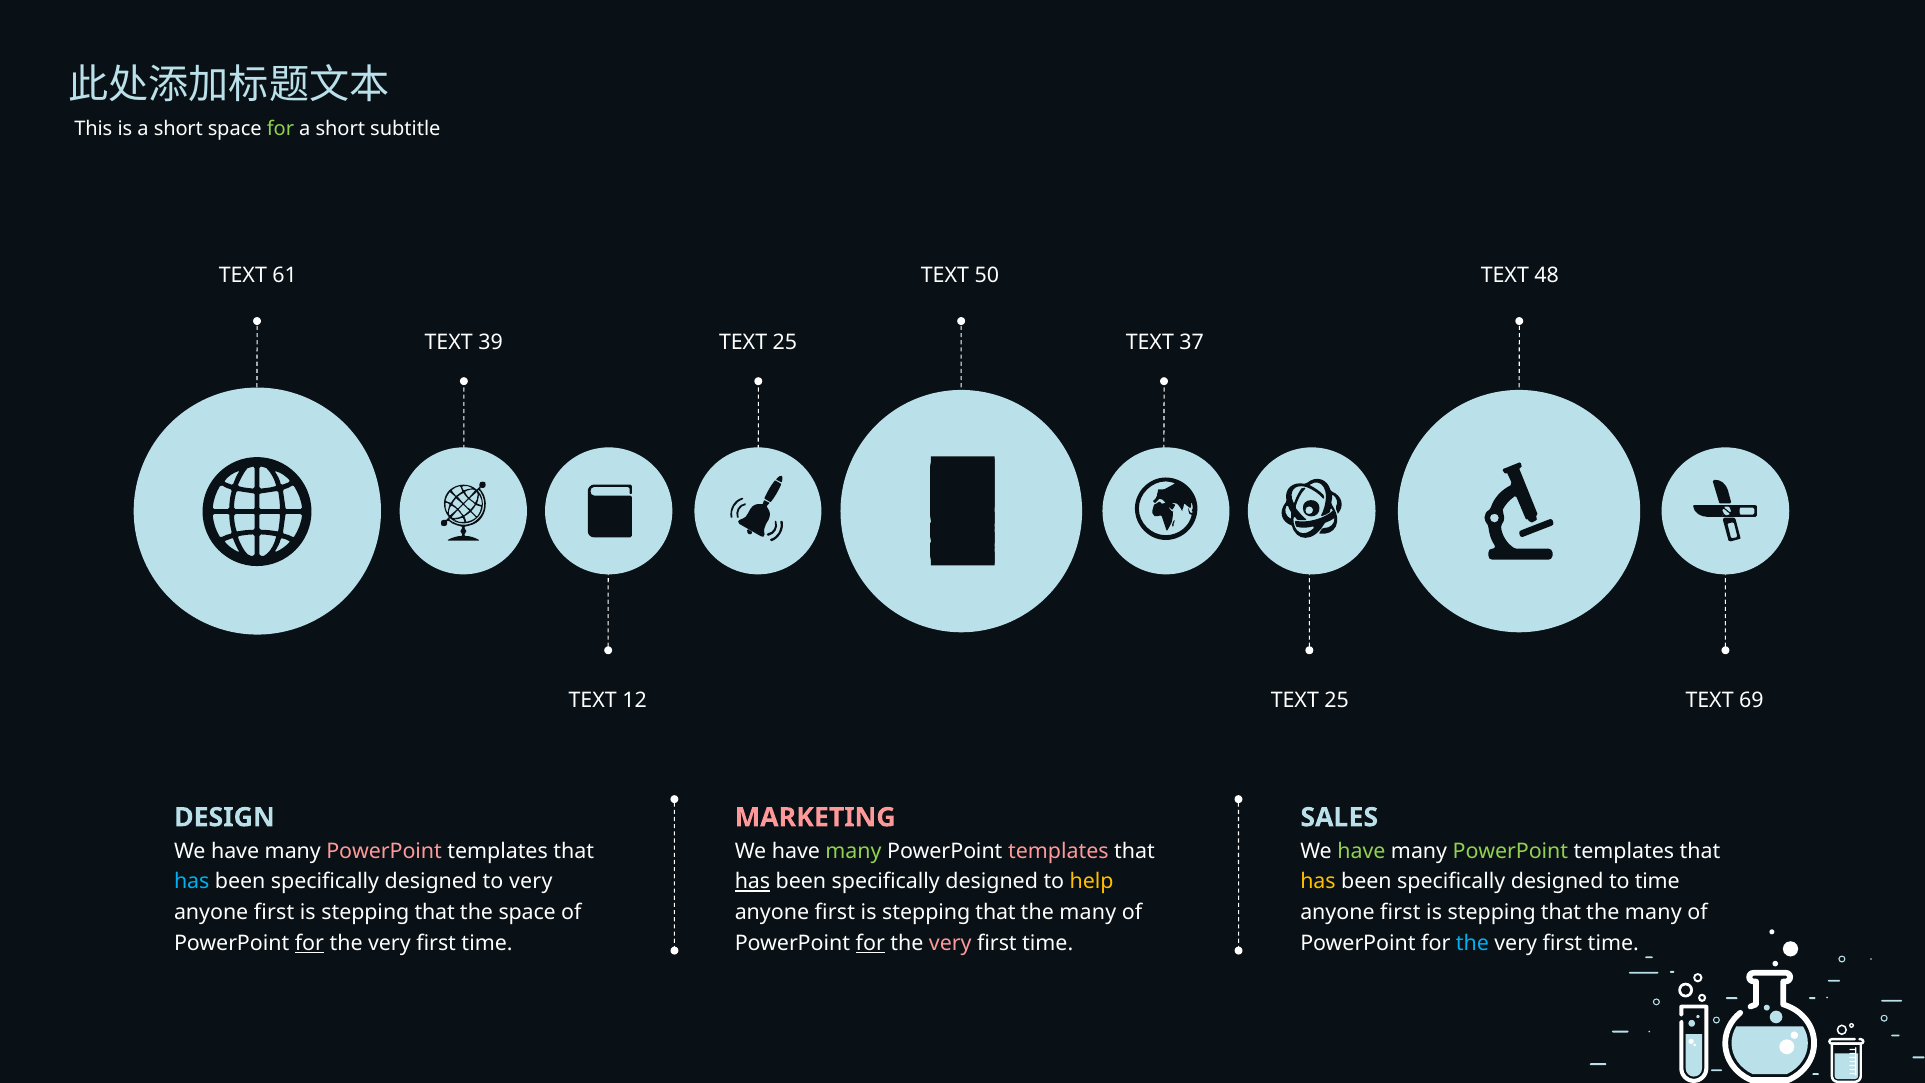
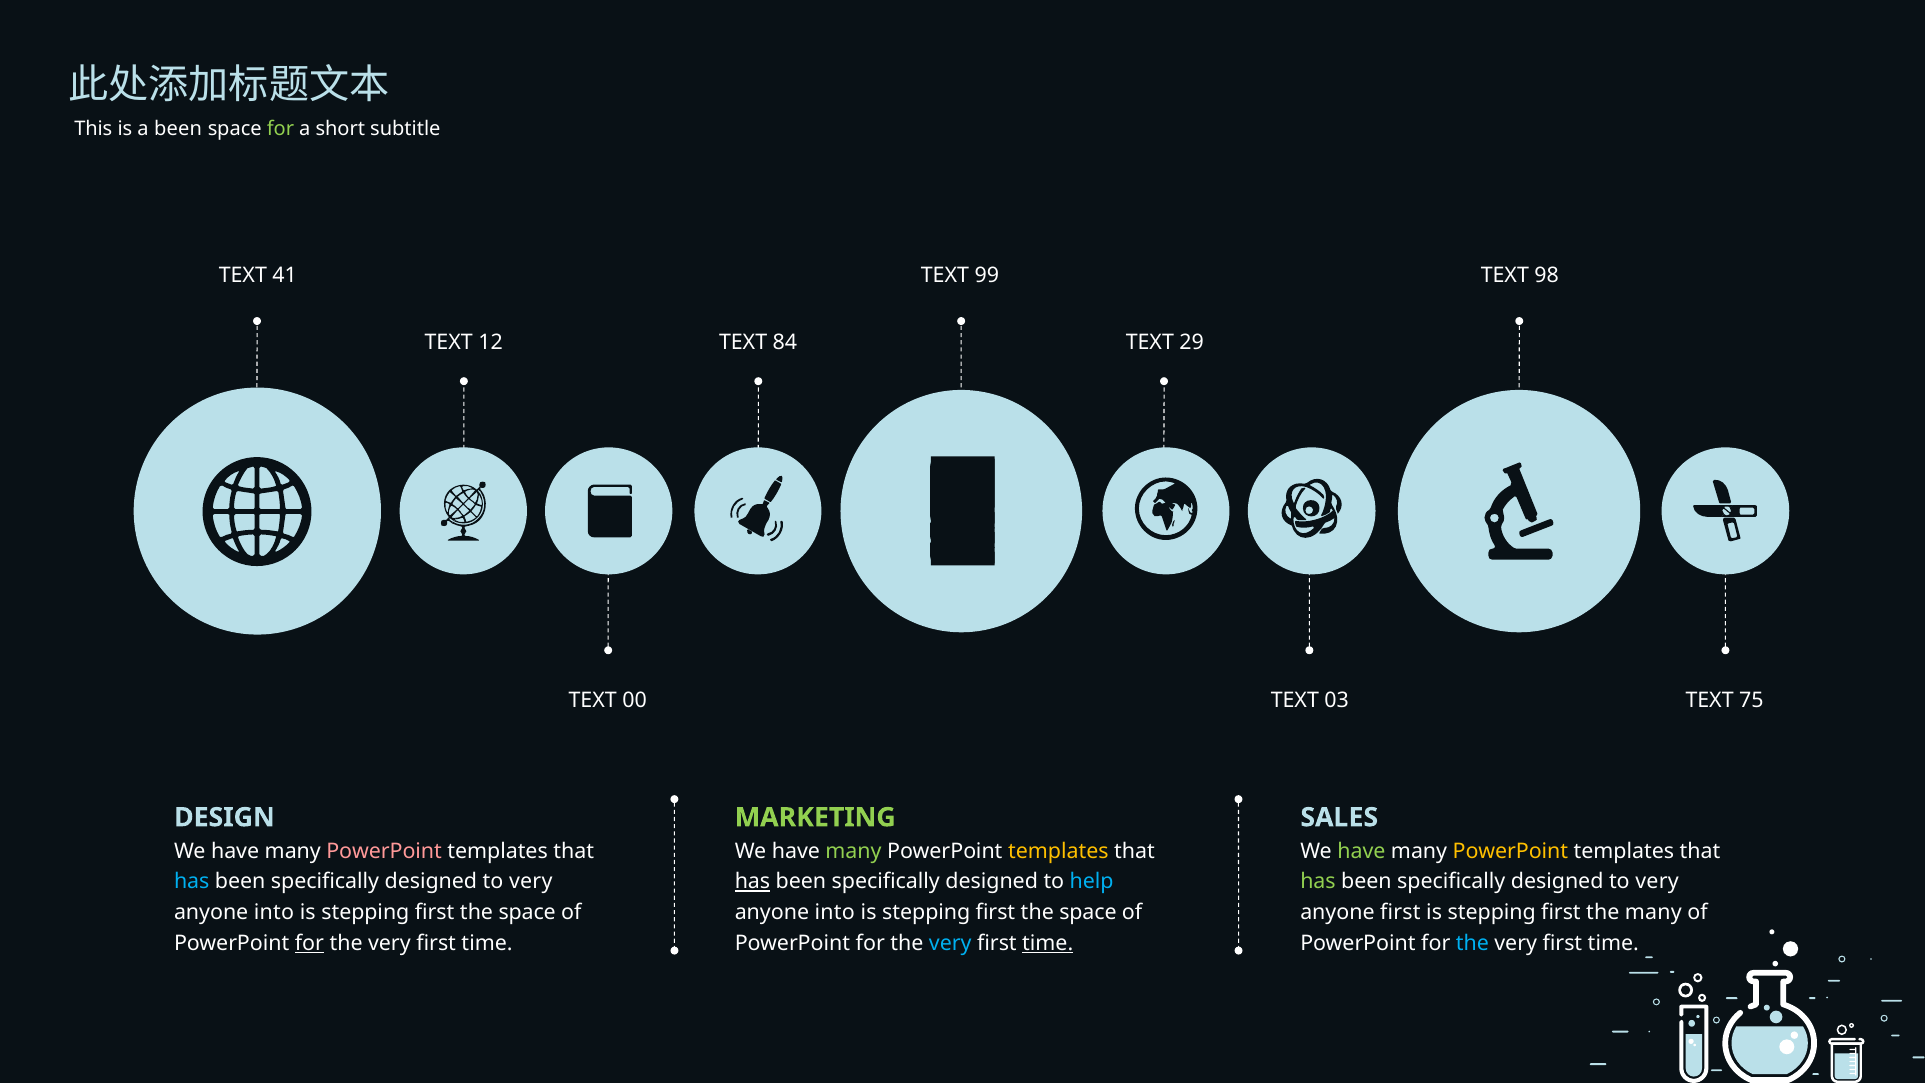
is a short: short -> been
61: 61 -> 41
50: 50 -> 99
48: 48 -> 98
39: 39 -> 12
25 at (785, 343): 25 -> 84
37: 37 -> 29
12: 12 -> 00
25 at (1337, 701): 25 -> 03
69: 69 -> 75
MARKETING colour: pink -> light green
templates at (1058, 851) colour: pink -> yellow
PowerPoint at (1510, 851) colour: light green -> yellow
help colour: yellow -> light blue
has at (1318, 882) colour: yellow -> light green
time at (1657, 882): time -> very
first at (274, 912): first -> into
that at (435, 912): that -> first
first at (835, 912): first -> into
that at (996, 912): that -> first
many at (1088, 912): many -> space
that at (1561, 912): that -> first
for at (870, 943) underline: present -> none
very at (950, 943) colour: pink -> light blue
time at (1048, 943) underline: none -> present
